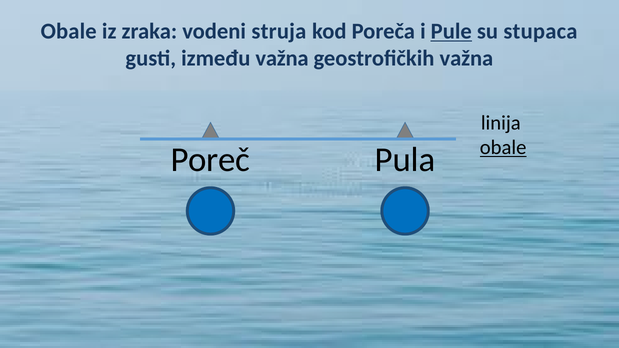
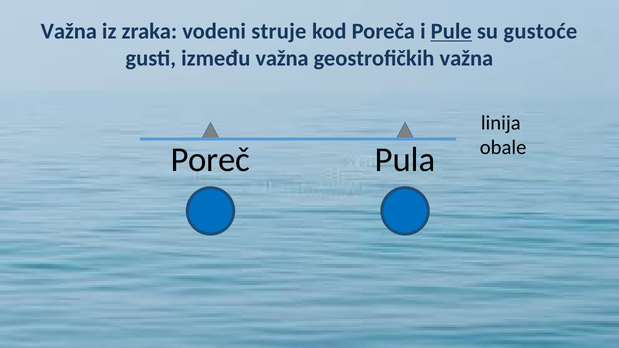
Obale at (69, 31): Obale -> Važna
struja: struja -> struje
stupaca: stupaca -> gustoće
obale at (503, 148) underline: present -> none
